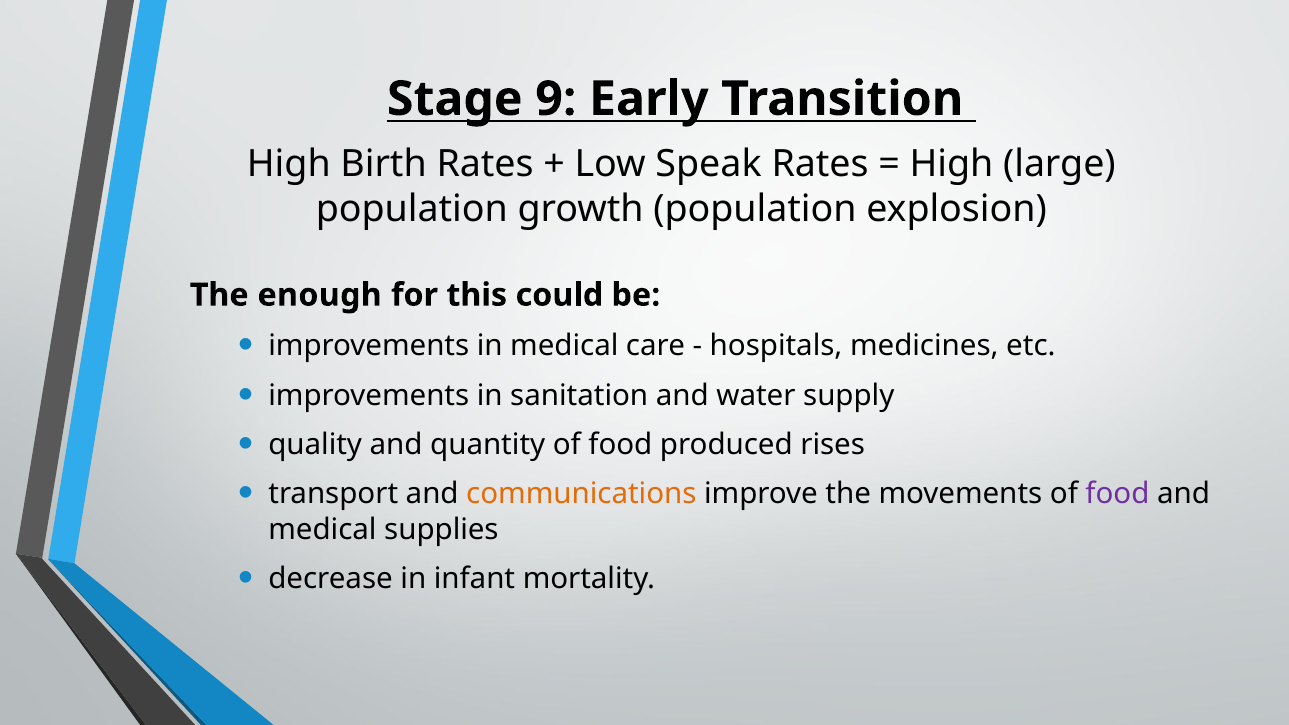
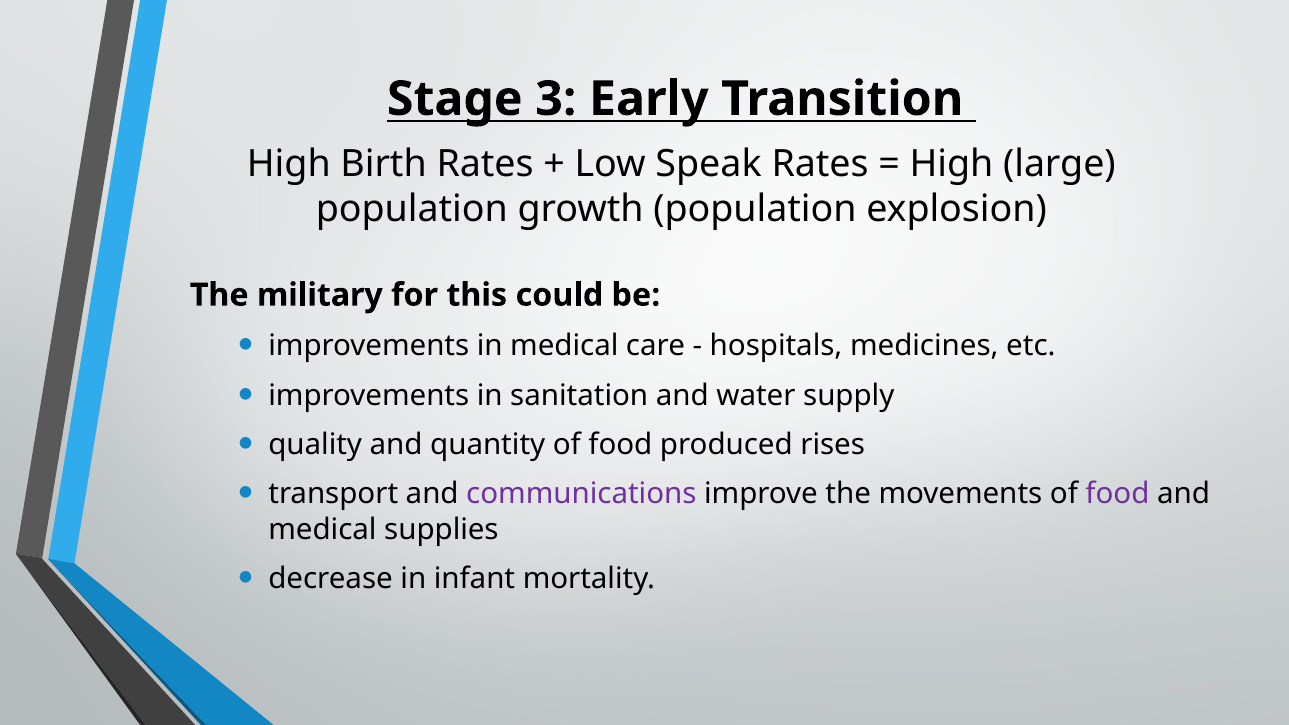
9: 9 -> 3
enough: enough -> military
communications colour: orange -> purple
